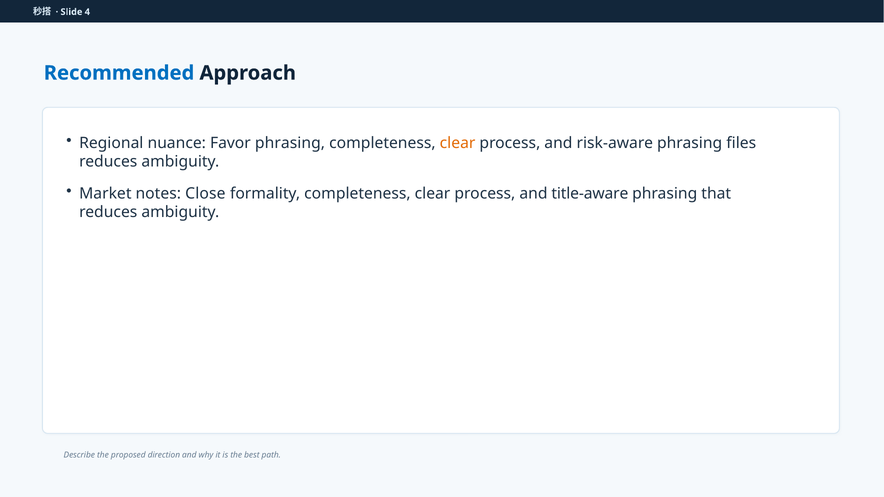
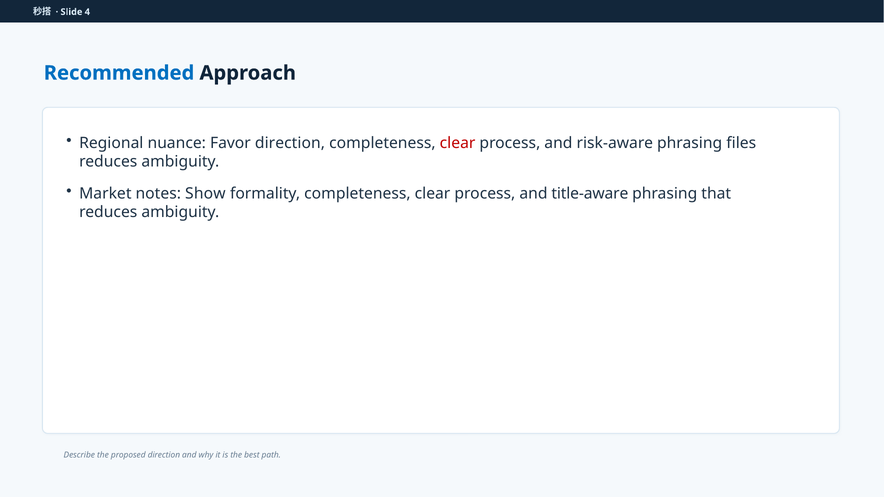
Favor phrasing: phrasing -> direction
clear at (458, 143) colour: orange -> red
Close: Close -> Show
